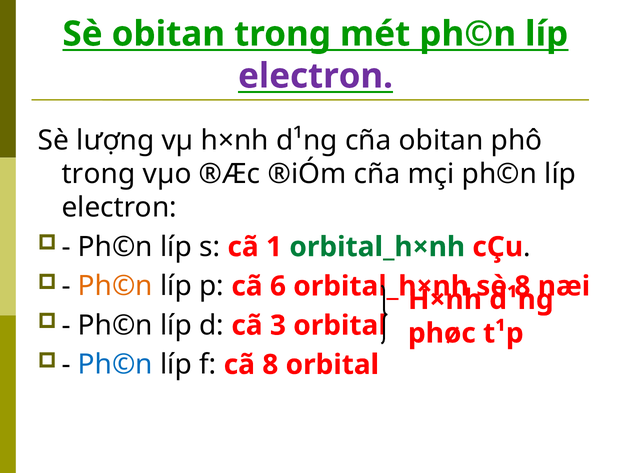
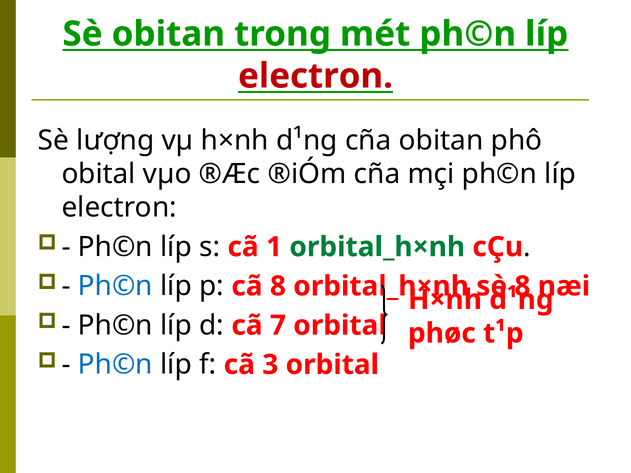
electron at (315, 76) colour: purple -> red
trong at (98, 174): trong -> obital
Ph©n at (115, 286) colour: orange -> blue
cã 6: 6 -> 8
3: 3 -> 7
cã 8: 8 -> 3
